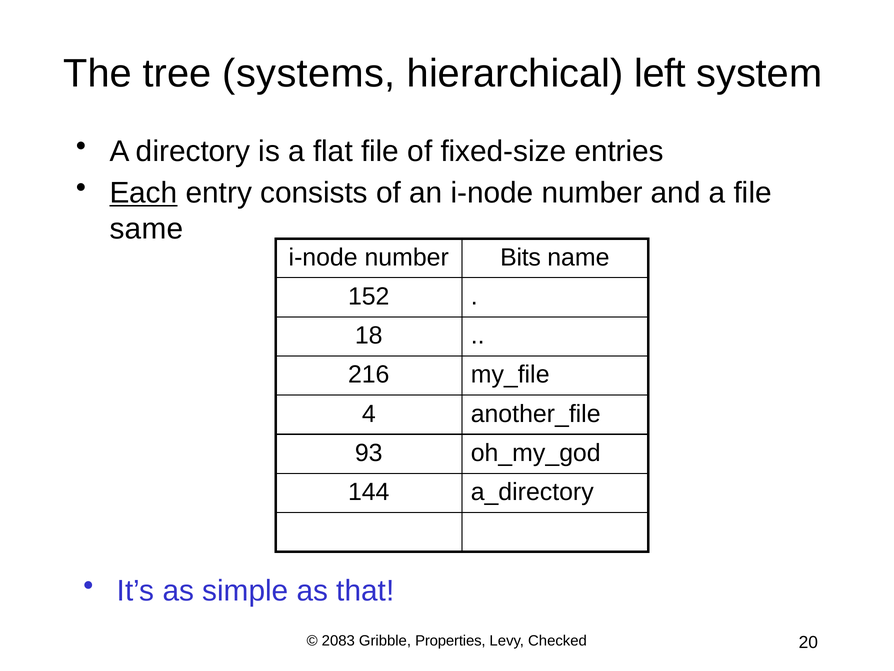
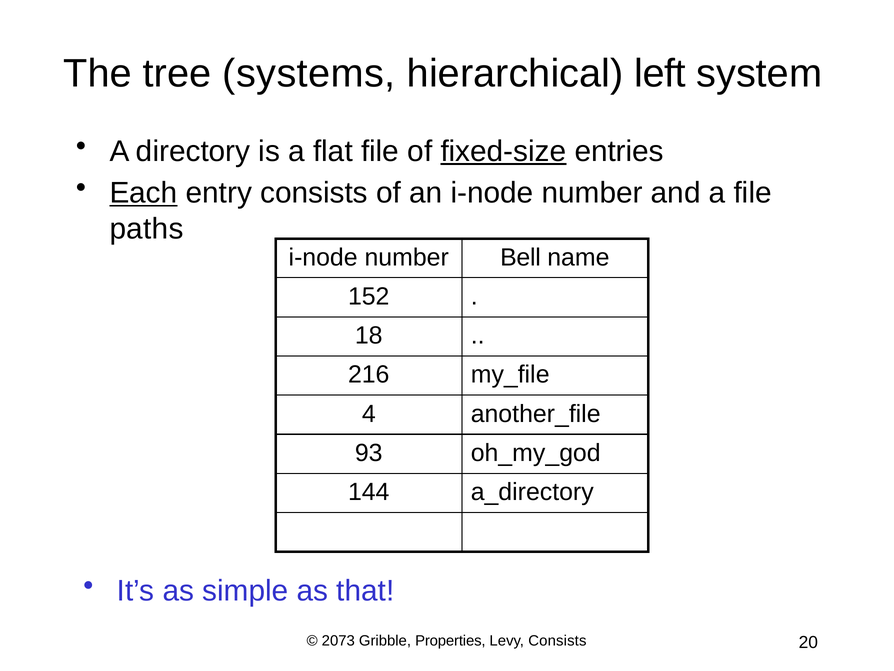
fixed-size underline: none -> present
same: same -> paths
Bits: Bits -> Bell
2083: 2083 -> 2073
Levy Checked: Checked -> Consists
